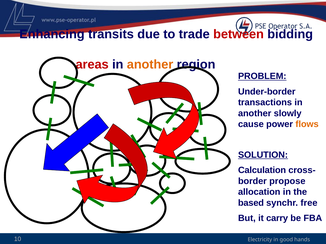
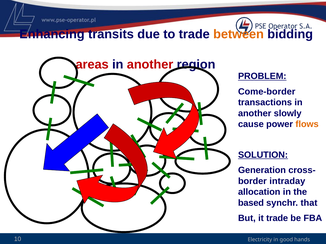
between colour: red -> orange
another at (150, 65) colour: orange -> red
Under-border: Under-border -> Come-border
Calculation: Calculation -> Generation
propose: propose -> intraday
free: free -> that
it carry: carry -> trade
